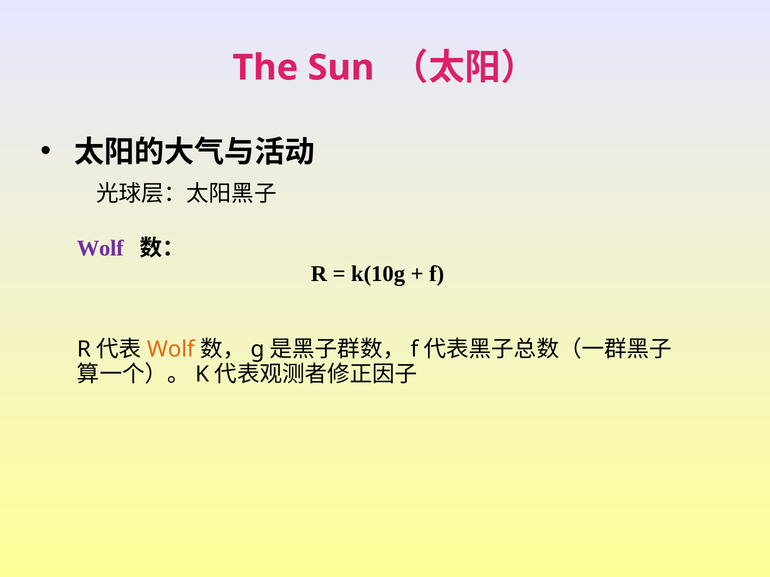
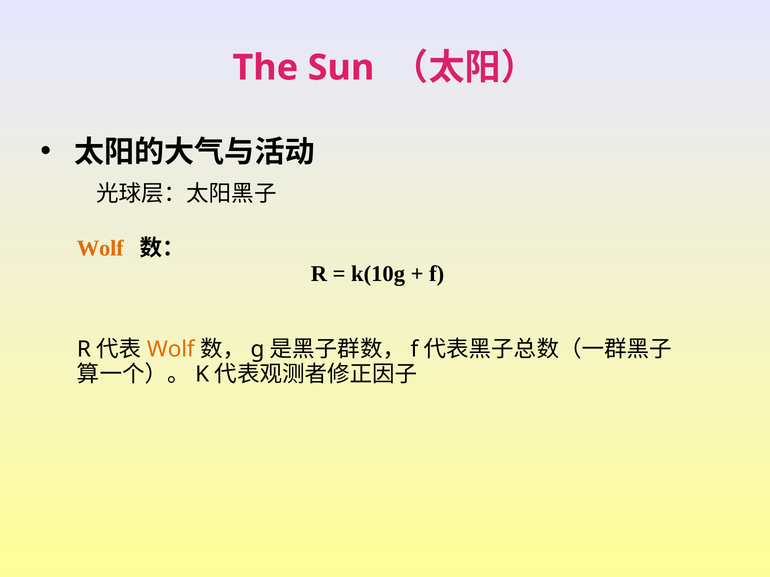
Wolf at (100, 249) colour: purple -> orange
